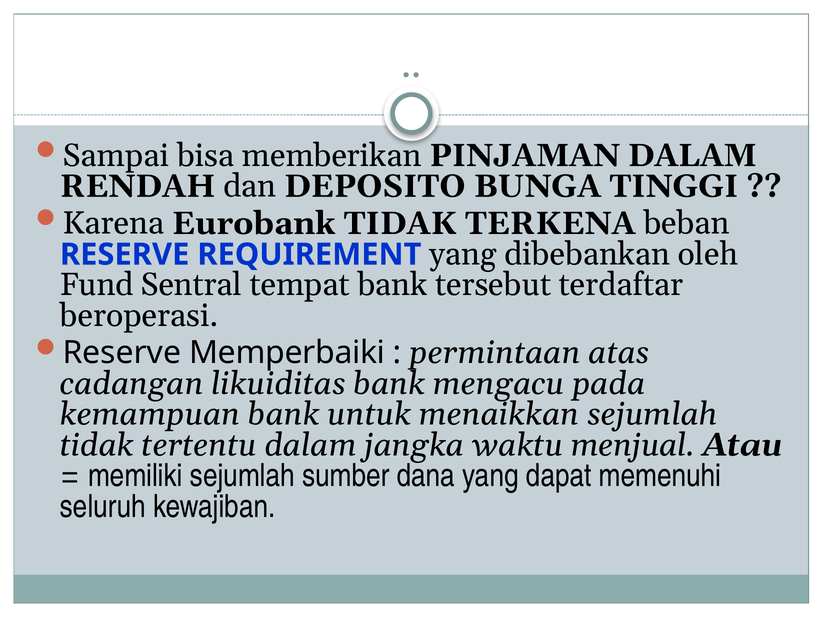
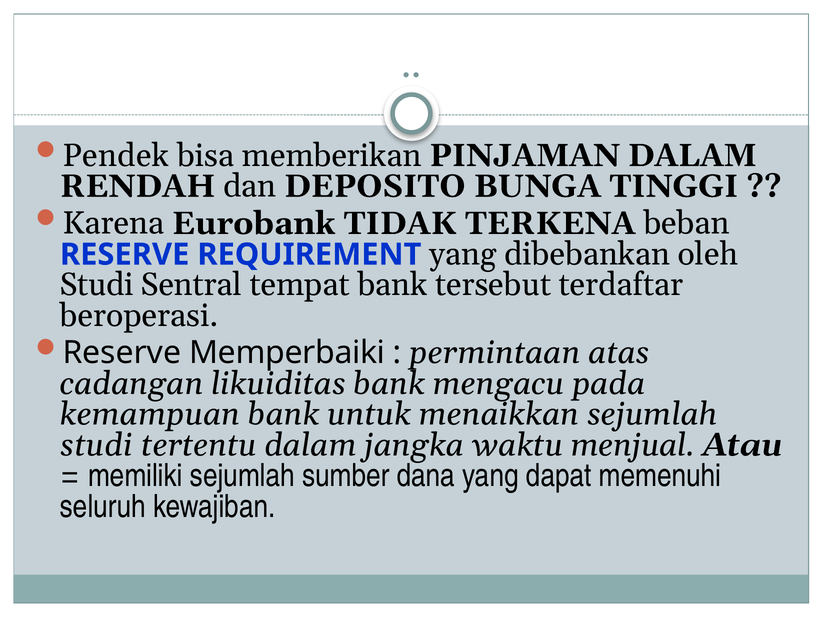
Sampai: Sampai -> Pendek
Fund at (97, 285): Fund -> Studi
tidak at (97, 445): tidak -> studi
